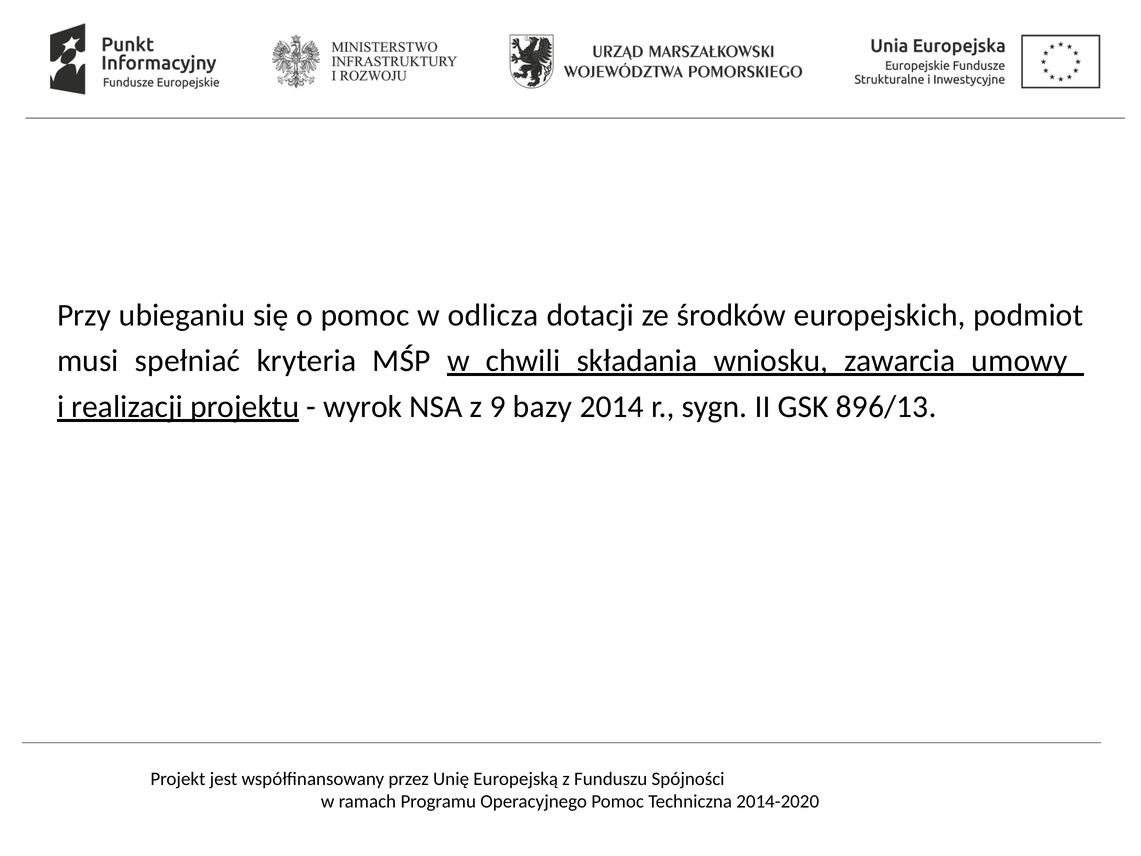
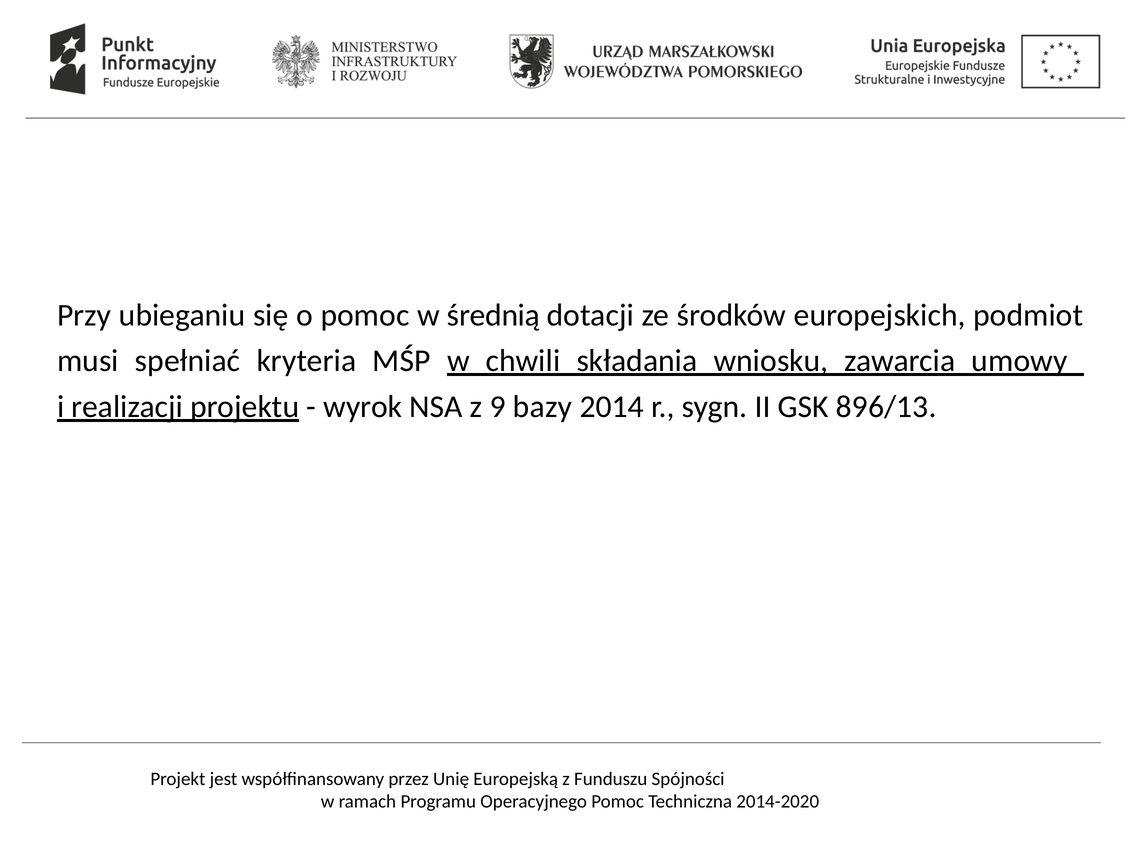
odlicza: odlicza -> średnią
